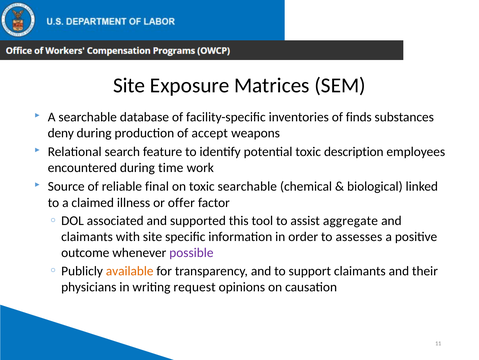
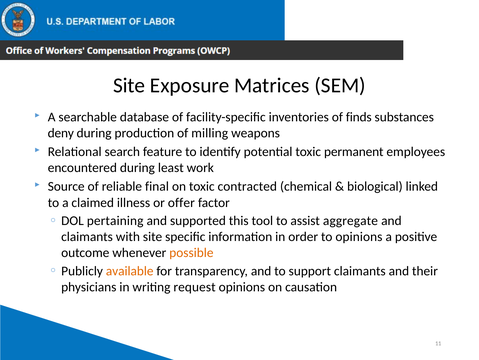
accept: accept -> milling
description: description -> permanent
time: time -> least
toxic searchable: searchable -> contracted
associated: associated -> pertaining
to assesses: assesses -> opinions
possible colour: purple -> orange
